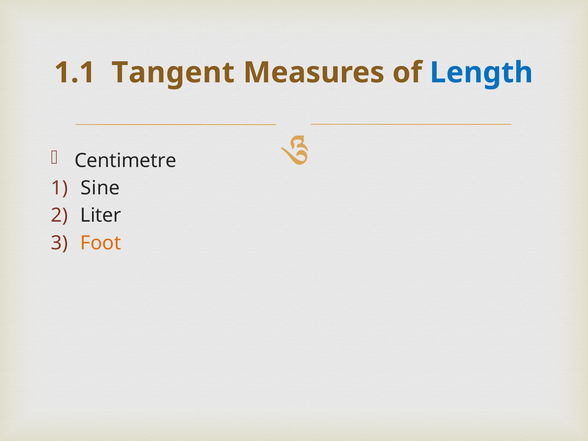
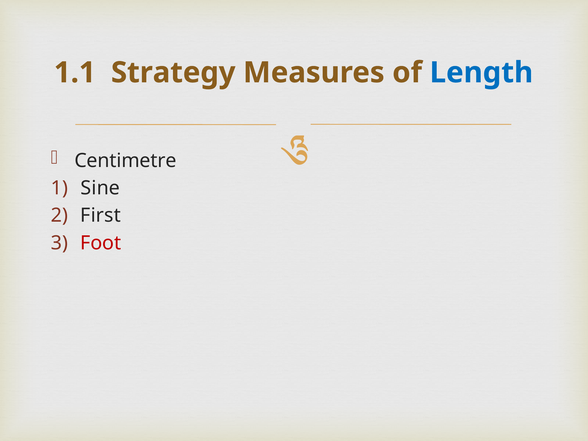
Tangent: Tangent -> Strategy
Liter: Liter -> First
Foot colour: orange -> red
